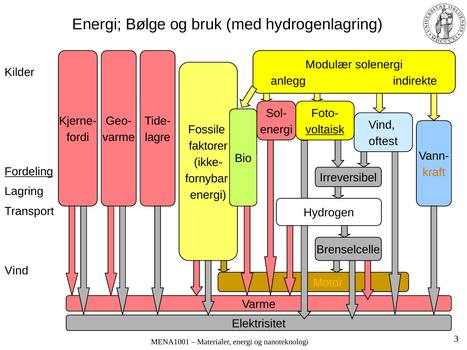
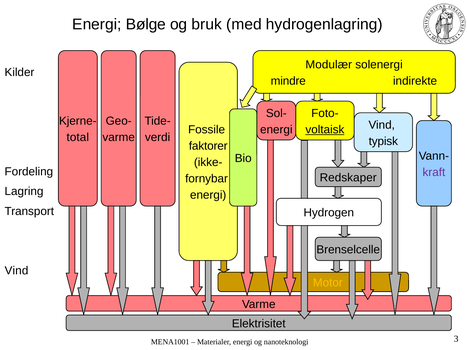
anlegg: anlegg -> mindre
fordi: fordi -> total
lagre: lagre -> verdi
oftest: oftest -> typisk
Fordeling underline: present -> none
kraft colour: orange -> purple
Irreversibel: Irreversibel -> Redskaper
